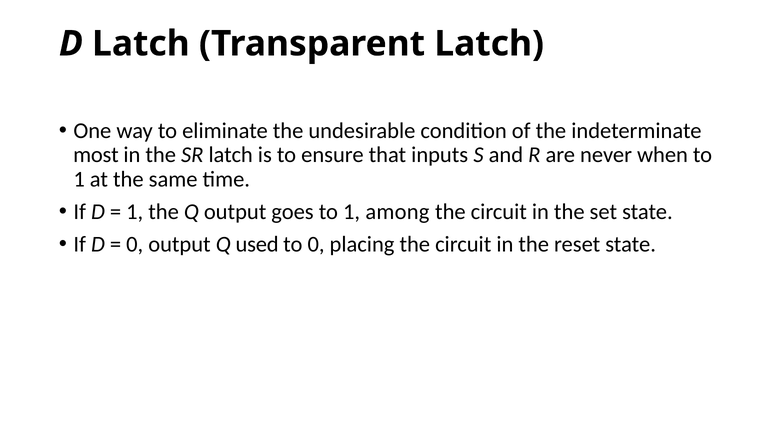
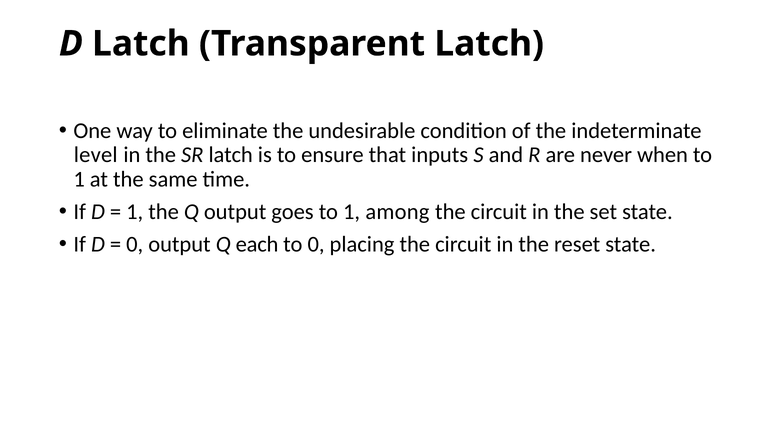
most: most -> level
used: used -> each
